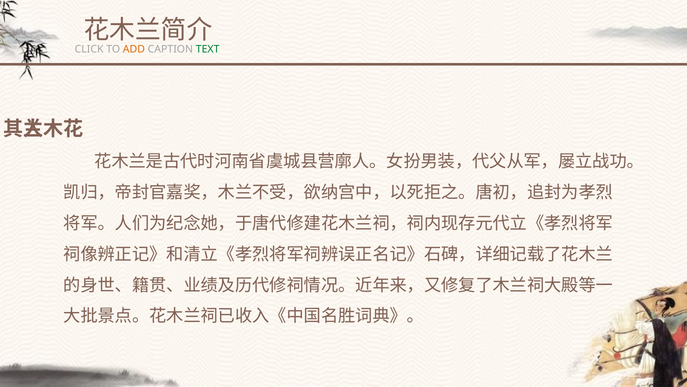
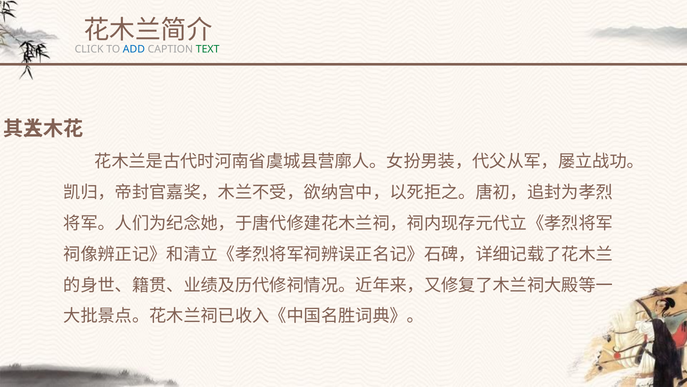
ADD colour: orange -> blue
